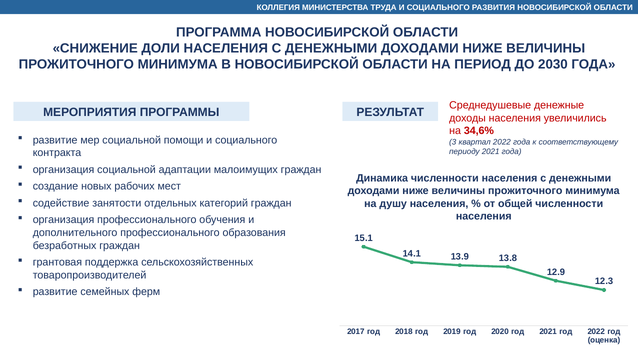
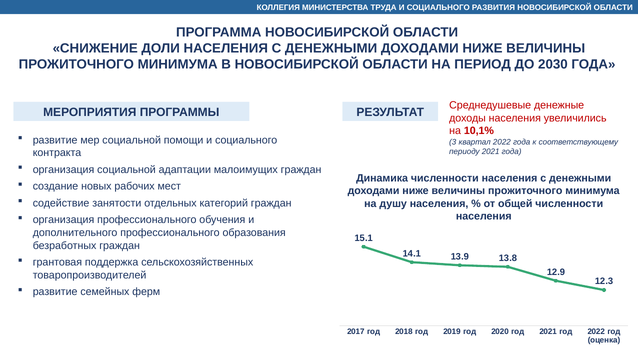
34,6%: 34,6% -> 10,1%
